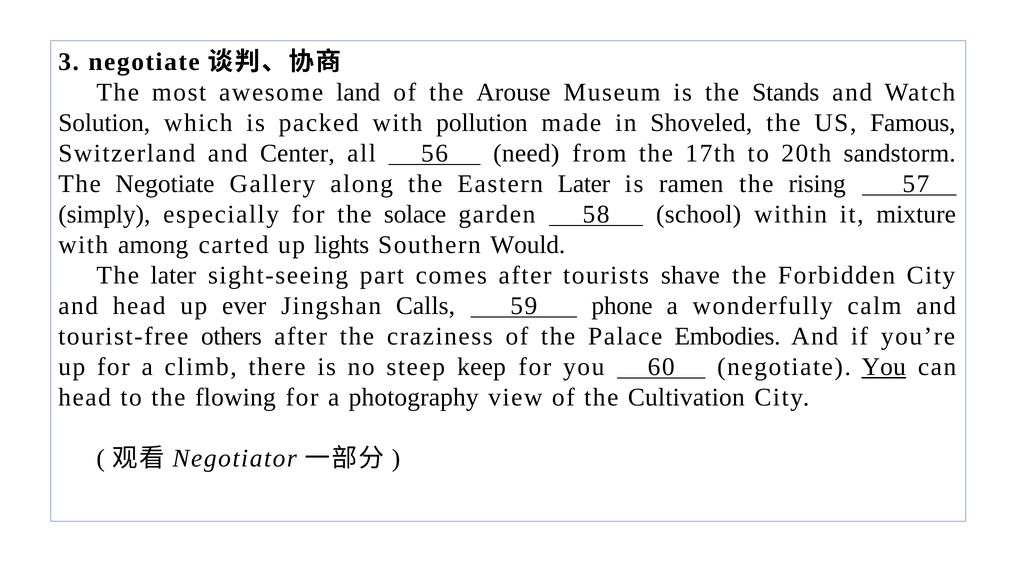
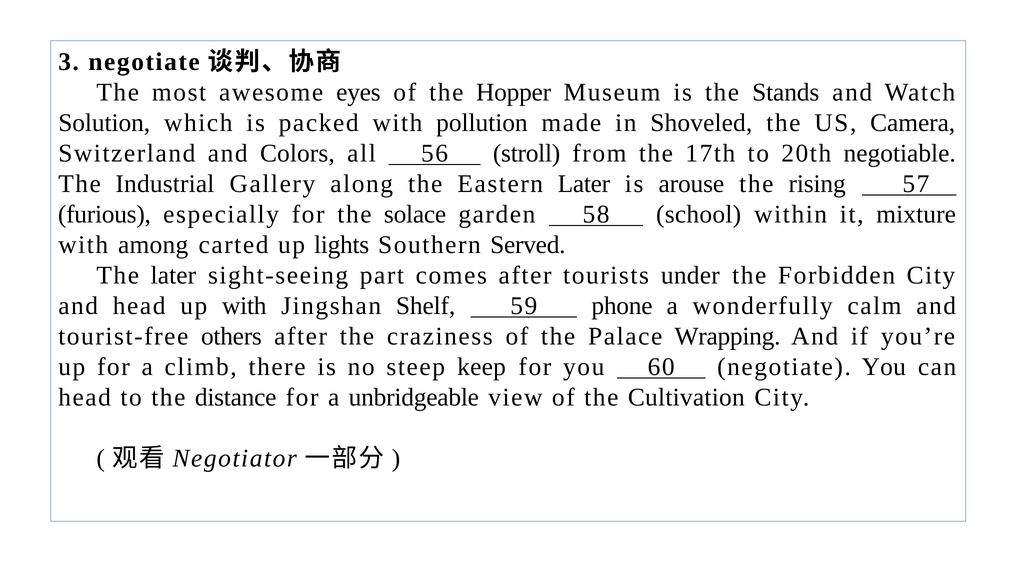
land: land -> eyes
Arouse: Arouse -> Hopper
Famous: Famous -> Camera
Center: Center -> Colors
need: need -> stroll
sandstorm: sandstorm -> negotiable
The Negotiate: Negotiate -> Industrial
ramen: ramen -> arouse
simply: simply -> furious
Would: Would -> Served
shave: shave -> under
up ever: ever -> with
Calls: Calls -> Shelf
Embodies: Embodies -> Wrapping
You at (884, 367) underline: present -> none
flowing: flowing -> distance
photography: photography -> unbridgeable
